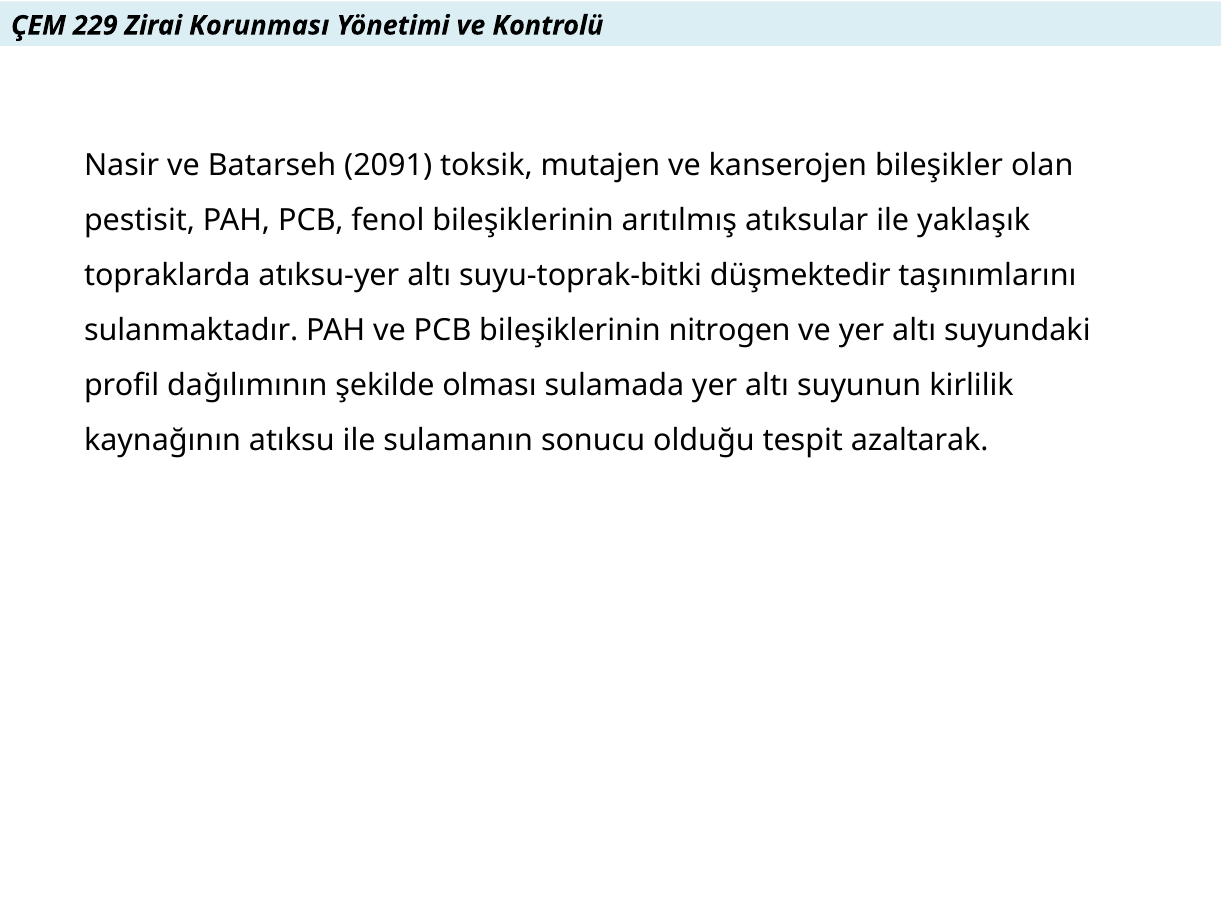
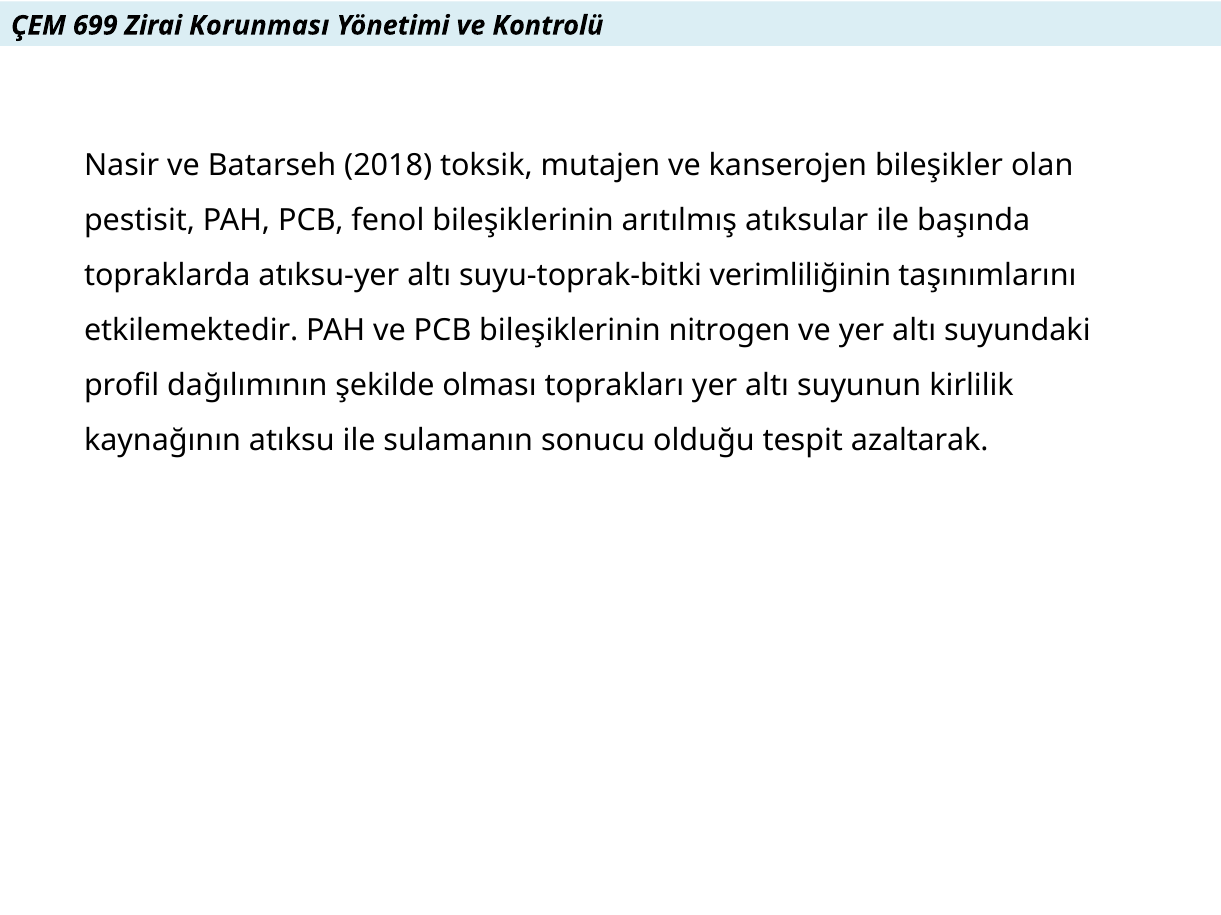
229: 229 -> 699
2091: 2091 -> 2018
yaklaşık: yaklaşık -> başında
düşmektedir: düşmektedir -> verimliliğinin
sulanmaktadır: sulanmaktadır -> etkilemektedir
sulamada: sulamada -> toprakları
